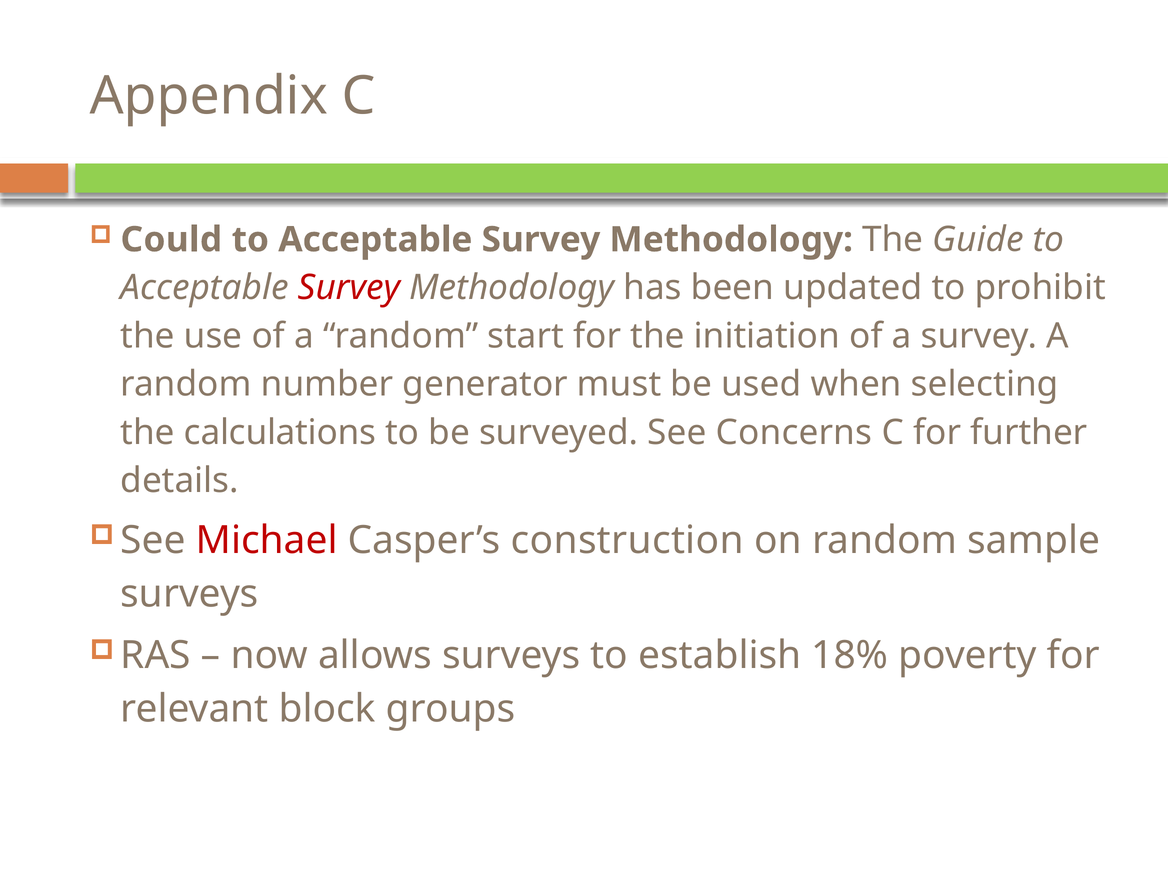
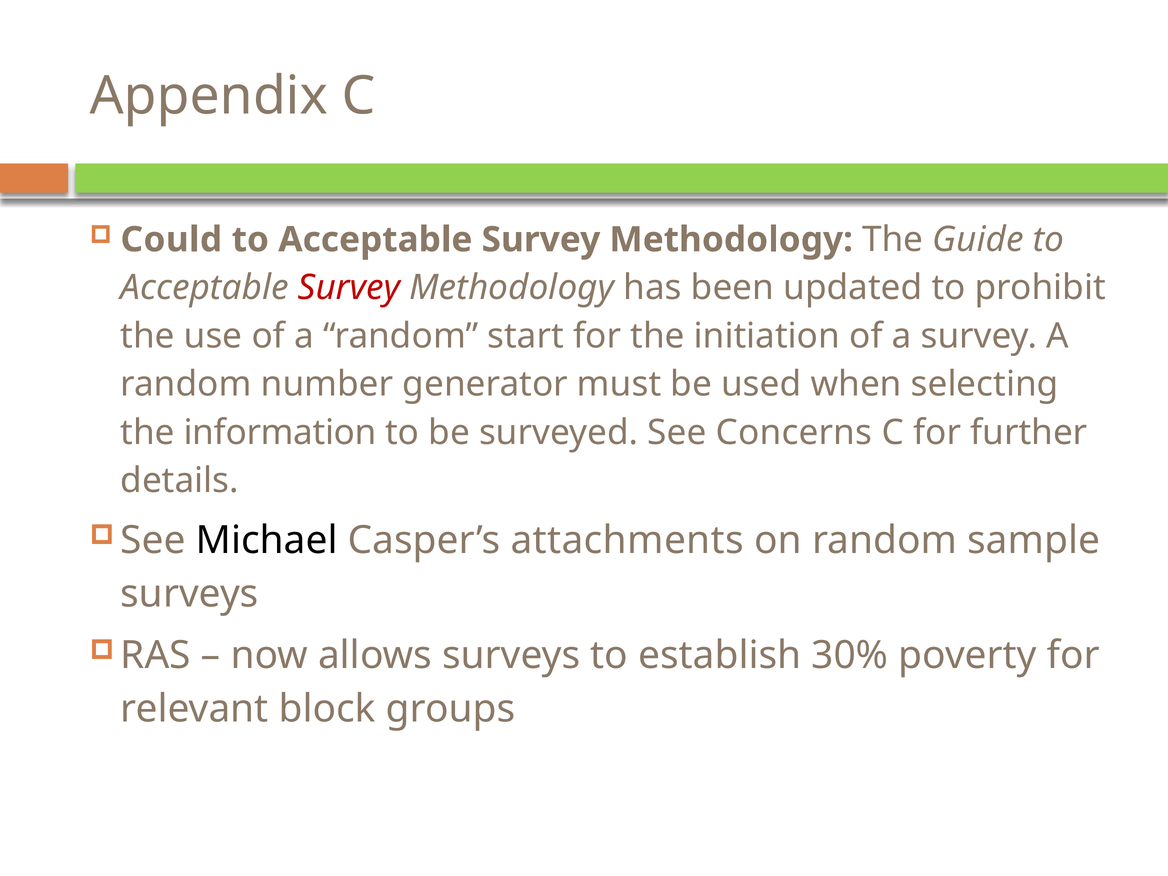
calculations: calculations -> information
Michael colour: red -> black
construction: construction -> attachments
18%: 18% -> 30%
